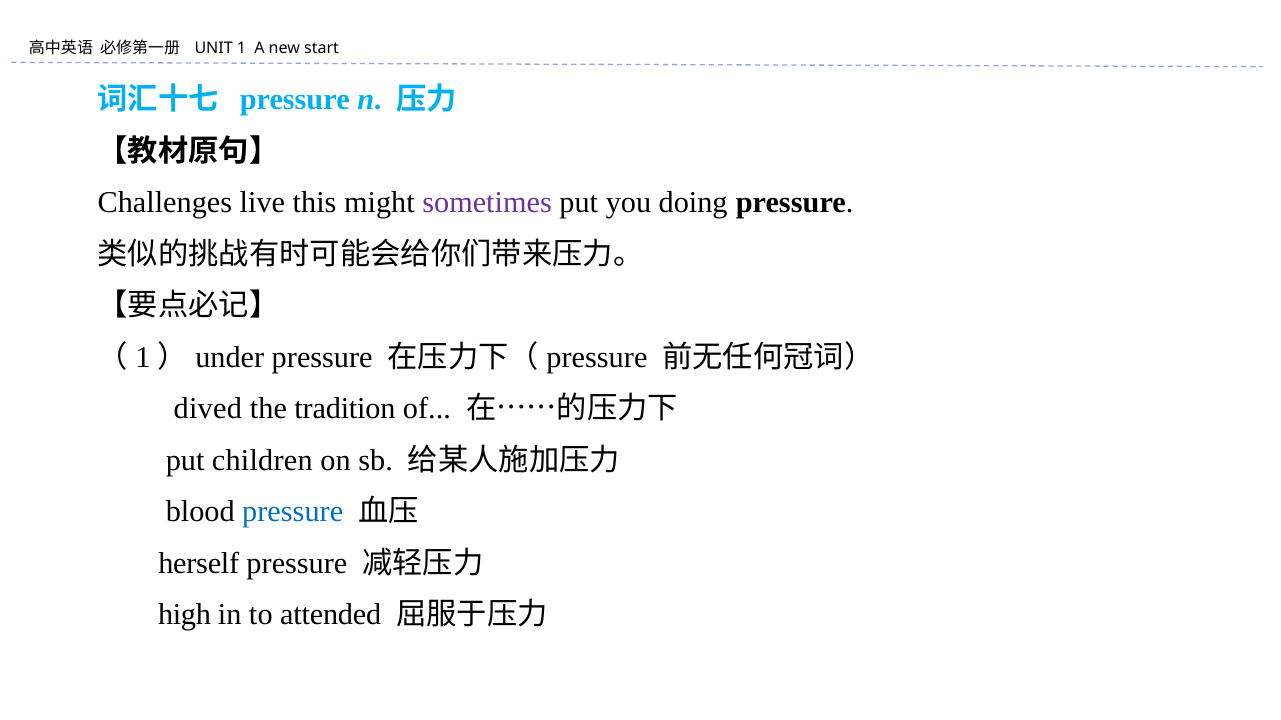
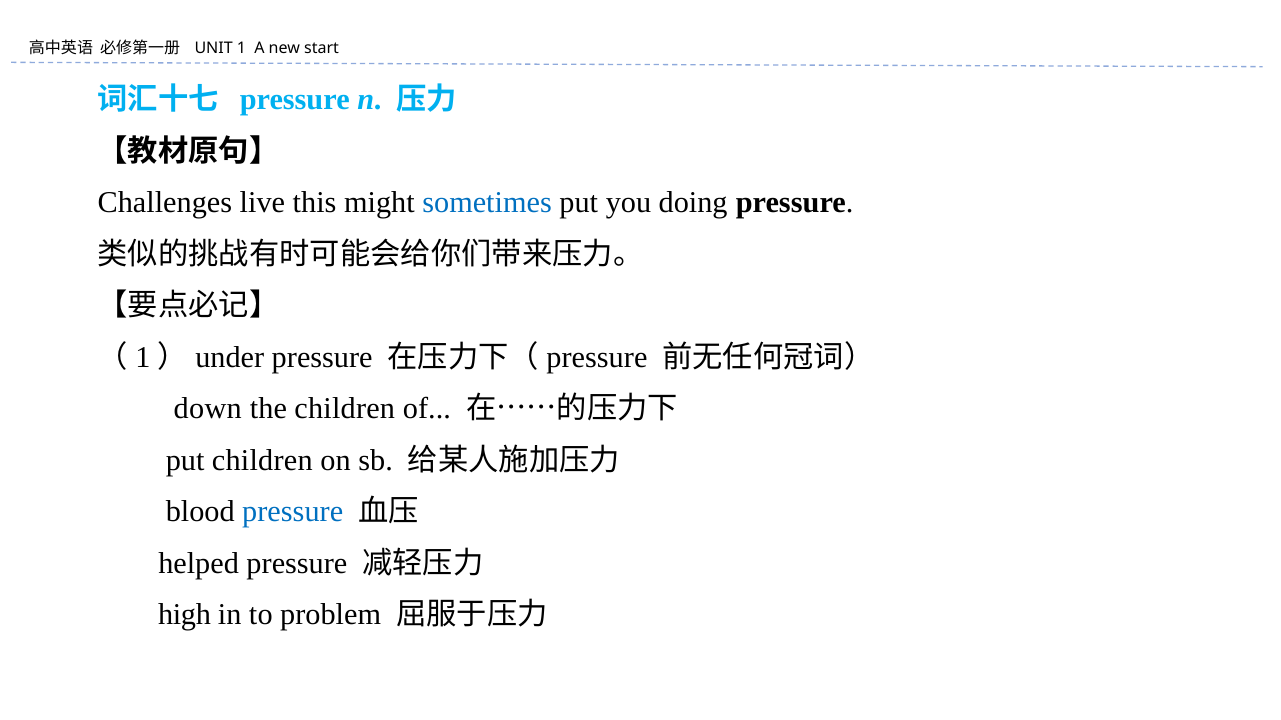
sometimes colour: purple -> blue
dived: dived -> down
the tradition: tradition -> children
herself: herself -> helped
attended: attended -> problem
